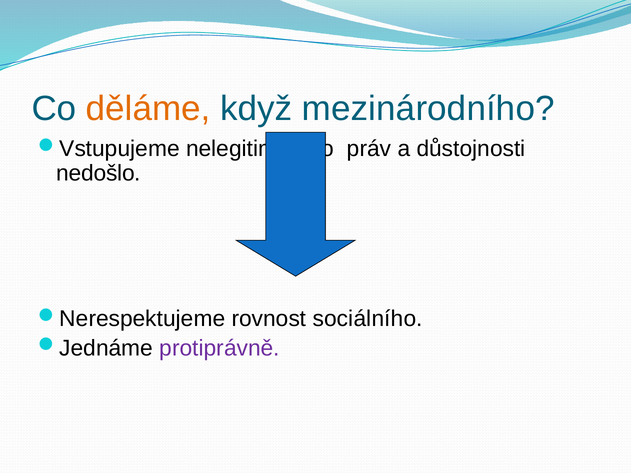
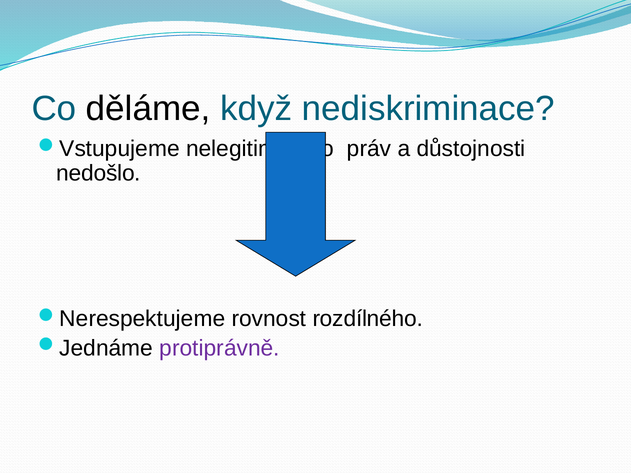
děláme colour: orange -> black
mezinárodního: mezinárodního -> nediskriminace
sociálního: sociálního -> rozdílného
